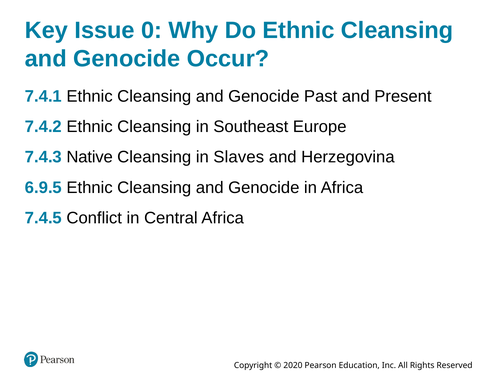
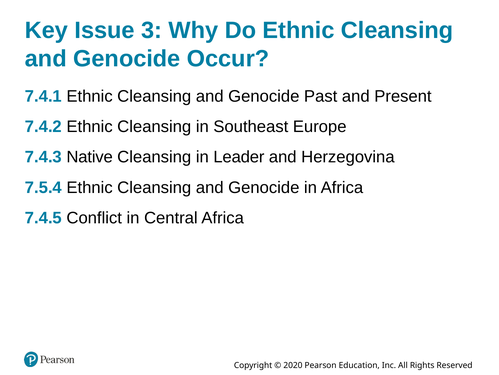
0: 0 -> 3
Slaves: Slaves -> Leader
6.9.5: 6.9.5 -> 7.5.4
